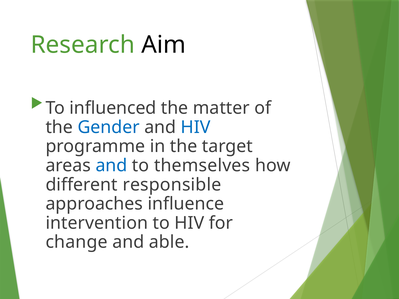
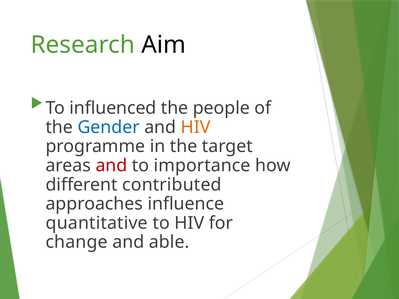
matter: matter -> people
HIV at (196, 127) colour: blue -> orange
and at (111, 166) colour: blue -> red
themselves: themselves -> importance
responsible: responsible -> contributed
intervention: intervention -> quantitative
